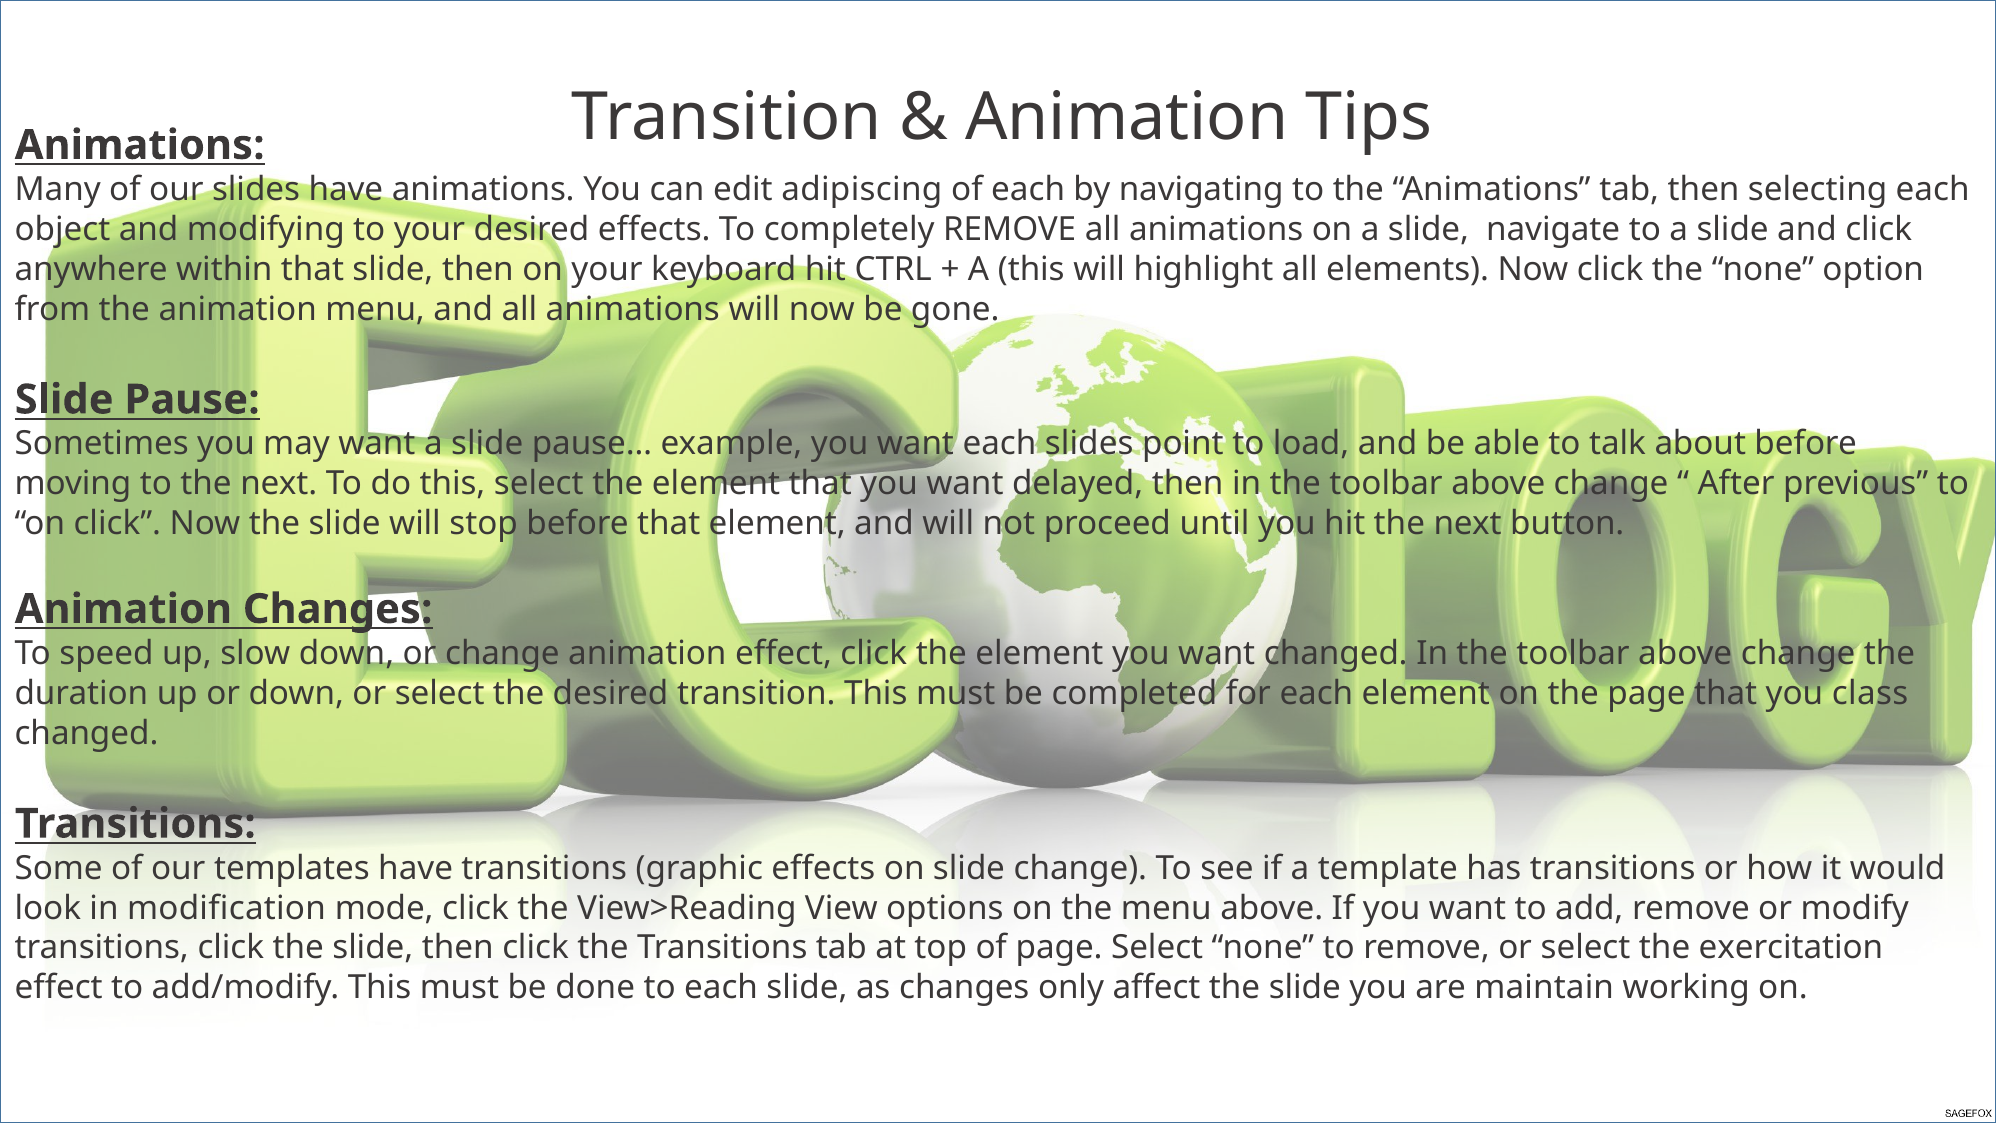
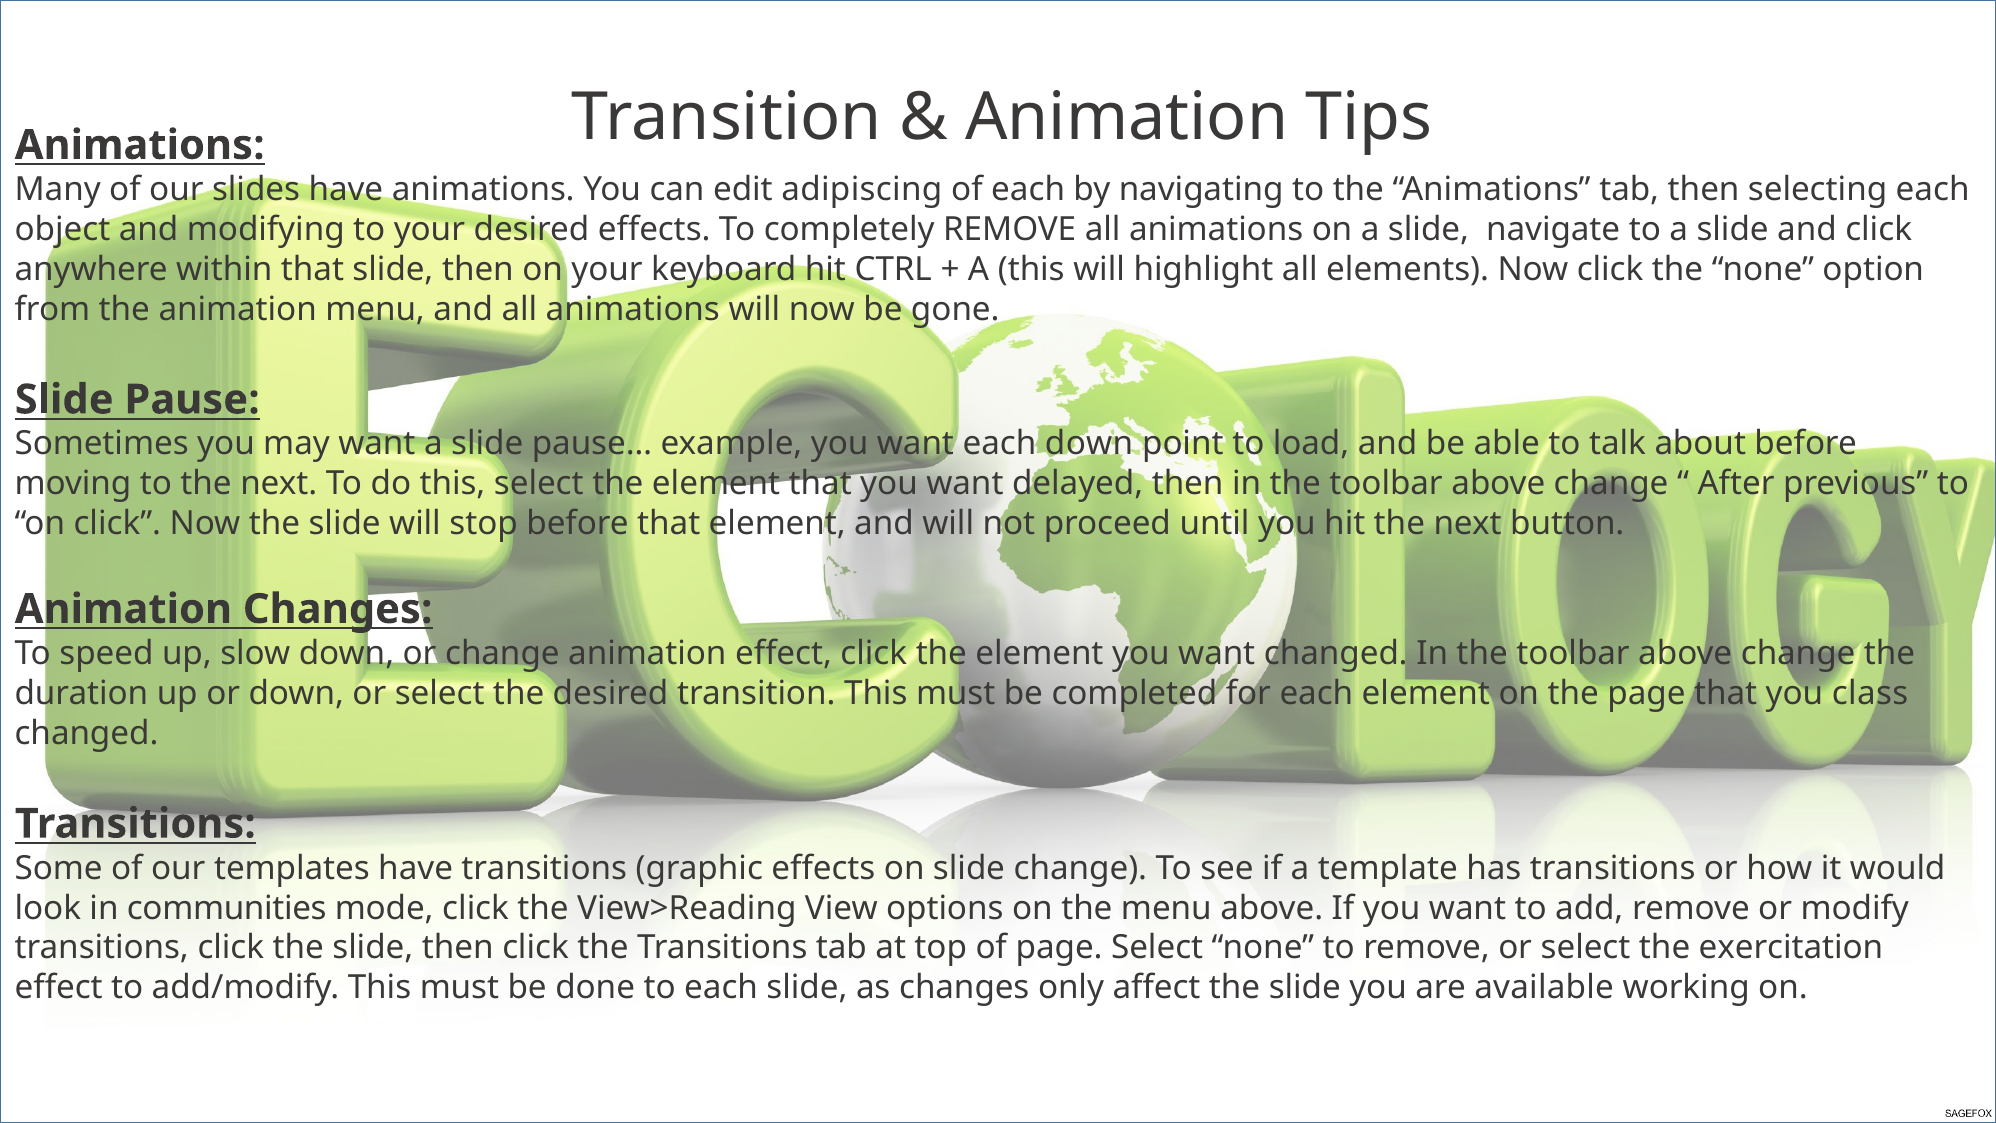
each slides: slides -> down
modification: modification -> communities
maintain: maintain -> available
